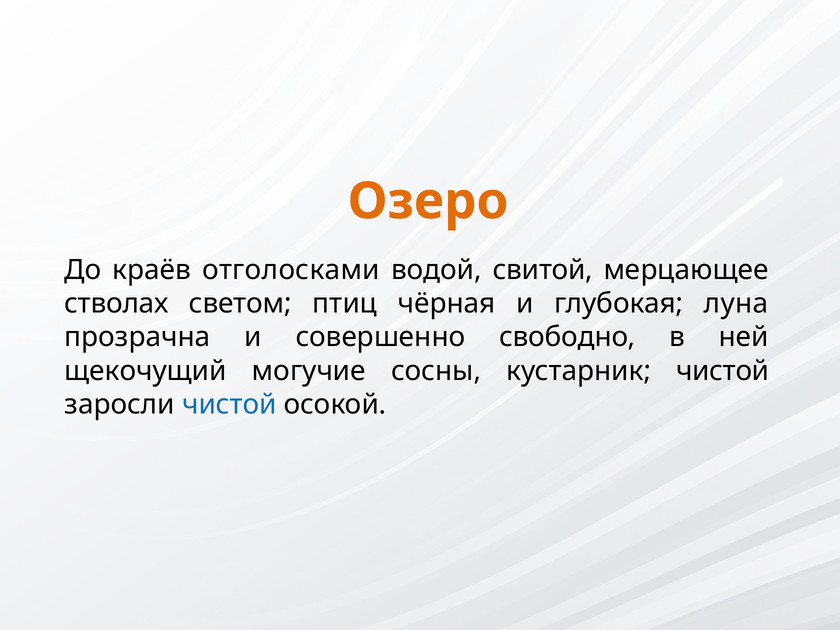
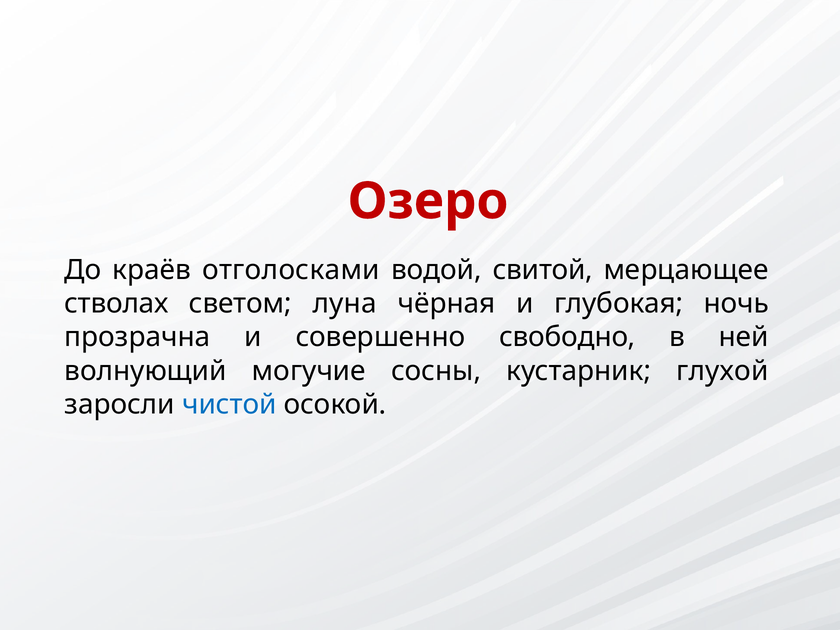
Озеро colour: orange -> red
птиц: птиц -> луна
луна: луна -> ночь
щекочущий: щекочущий -> волнующий
кустарник чистой: чистой -> глухой
